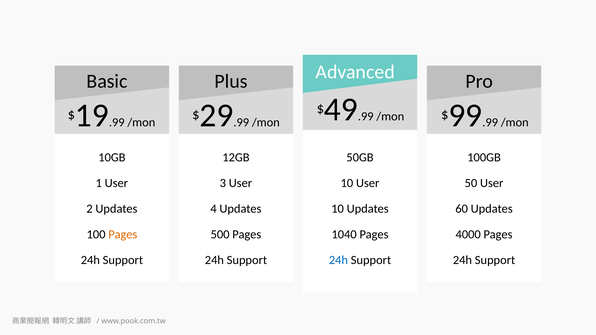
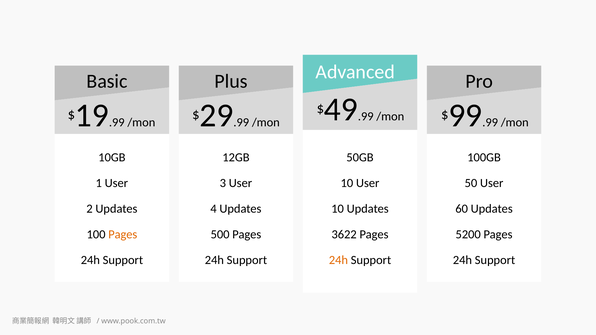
1040: 1040 -> 3622
4000: 4000 -> 5200
24h at (338, 260) colour: blue -> orange
